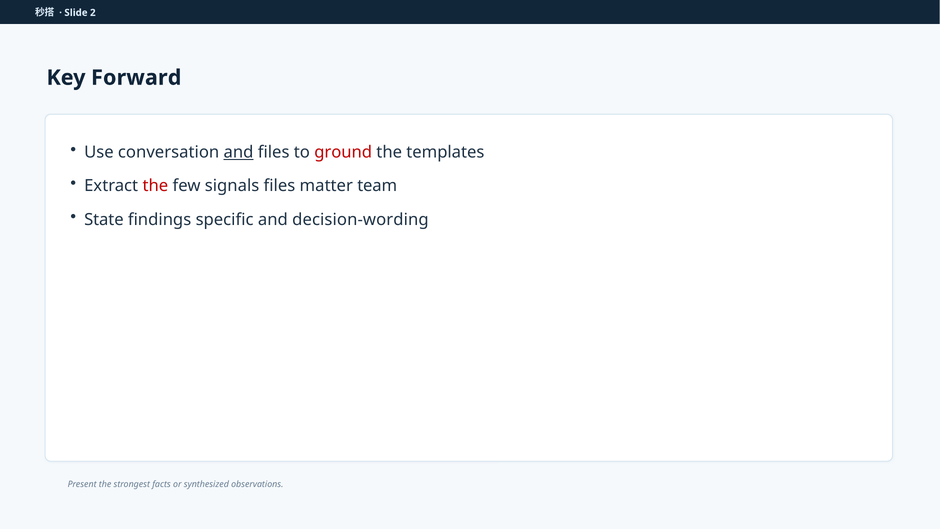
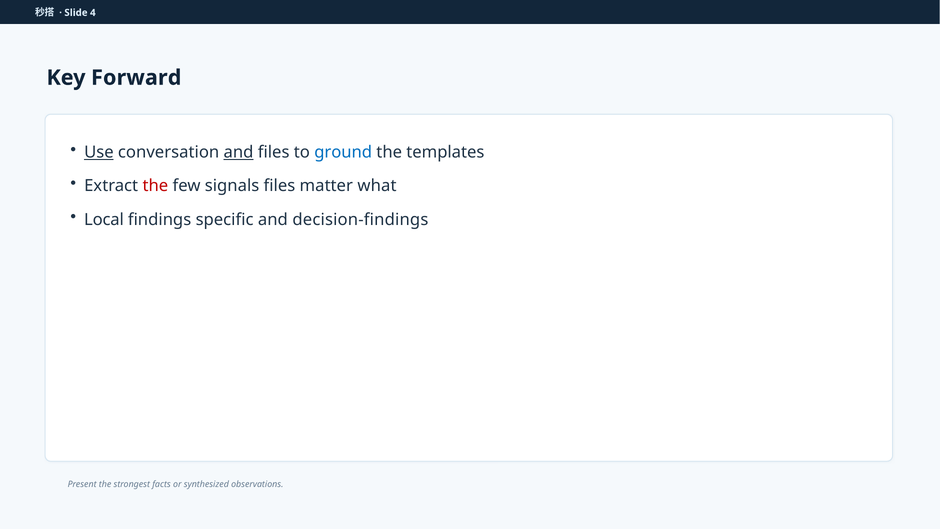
2: 2 -> 4
Use underline: none -> present
ground colour: red -> blue
team: team -> what
State: State -> Local
decision-wording: decision-wording -> decision-findings
